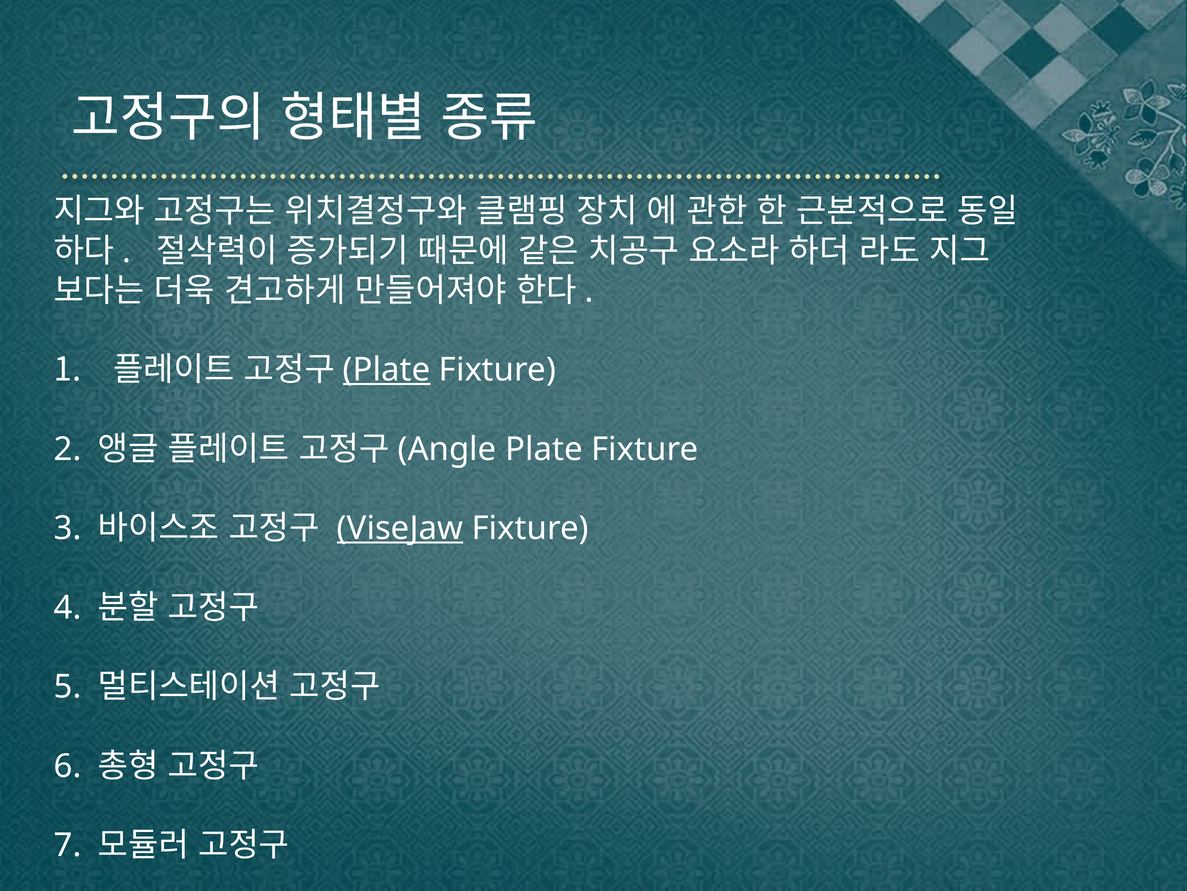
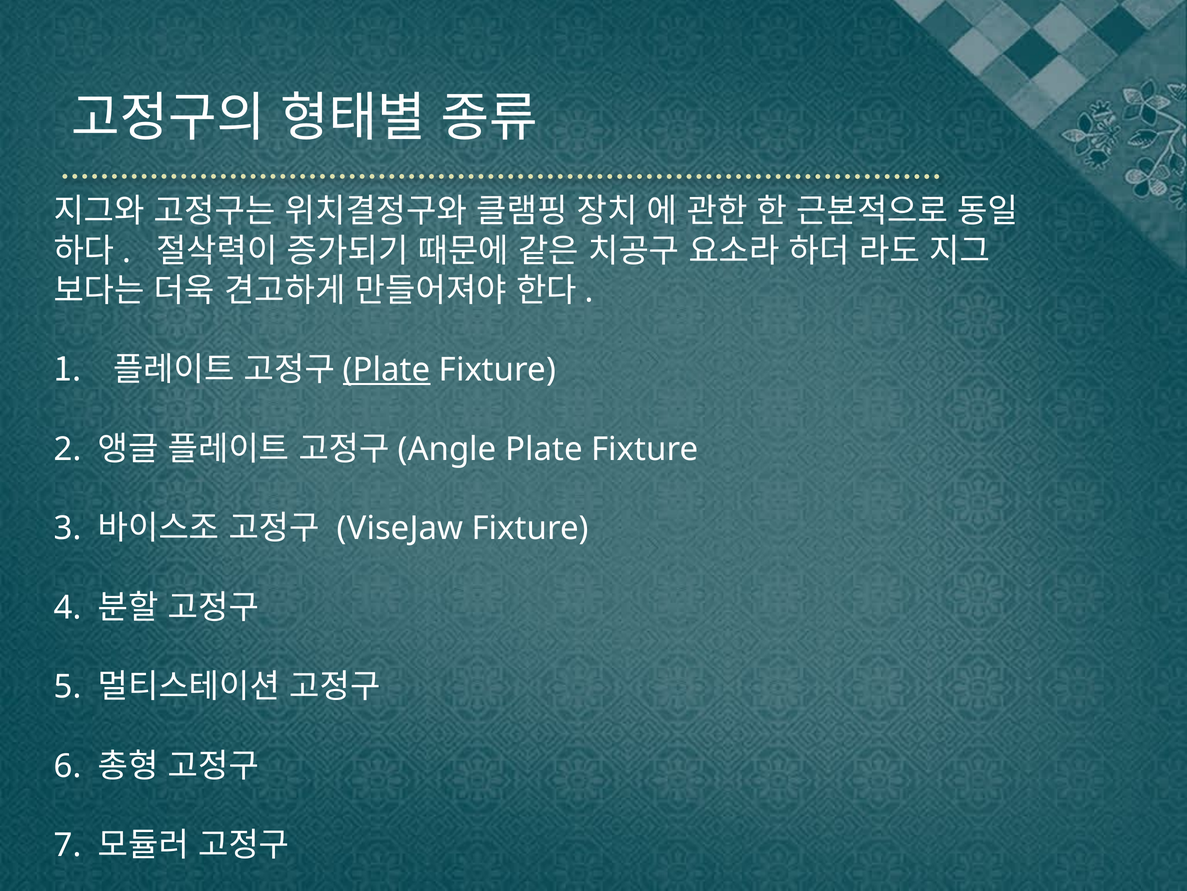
ViseJaw underline: present -> none
